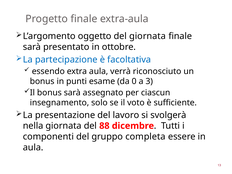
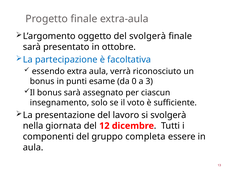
del giornata: giornata -> svolgerà
88: 88 -> 12
